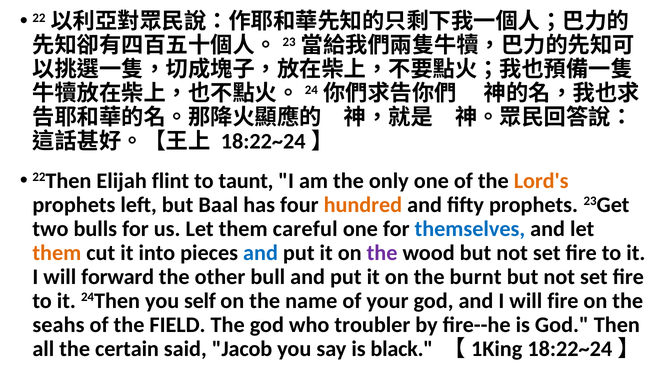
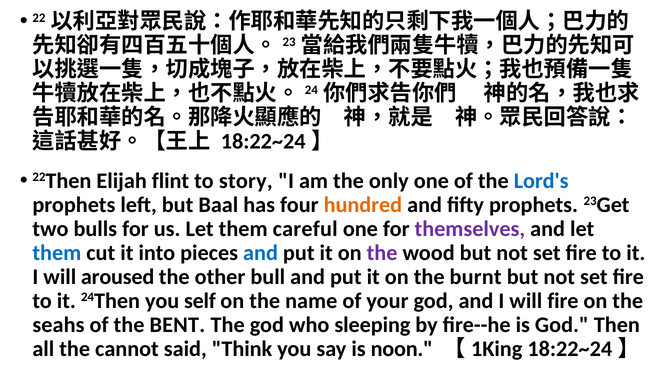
taunt: taunt -> story
Lord's colour: orange -> blue
themselves colour: blue -> purple
them at (57, 253) colour: orange -> blue
forward: forward -> aroused
FIELD: FIELD -> BENT
troubler: troubler -> sleeping
certain: certain -> cannot
Jacob: Jacob -> Think
black: black -> noon
